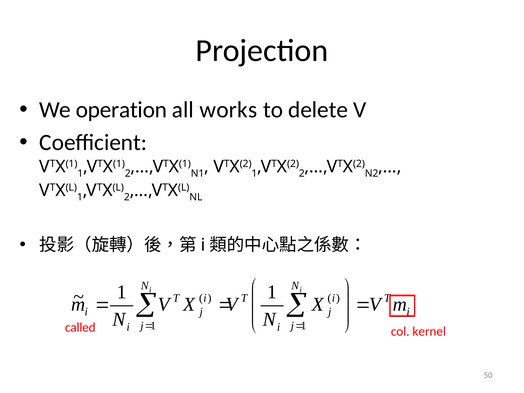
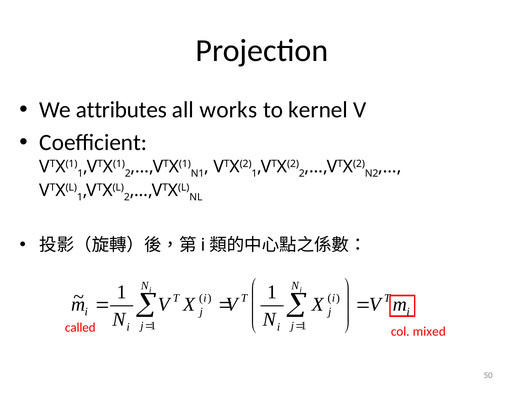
operation: operation -> attributes
delete: delete -> kernel
kernel: kernel -> mixed
